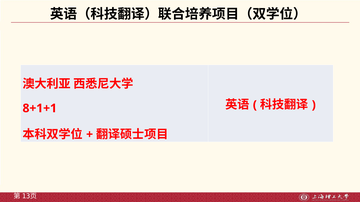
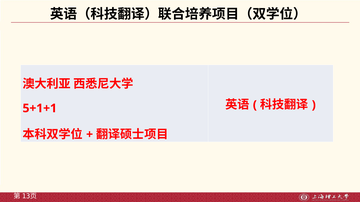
8+1+1: 8+1+1 -> 5+1+1
